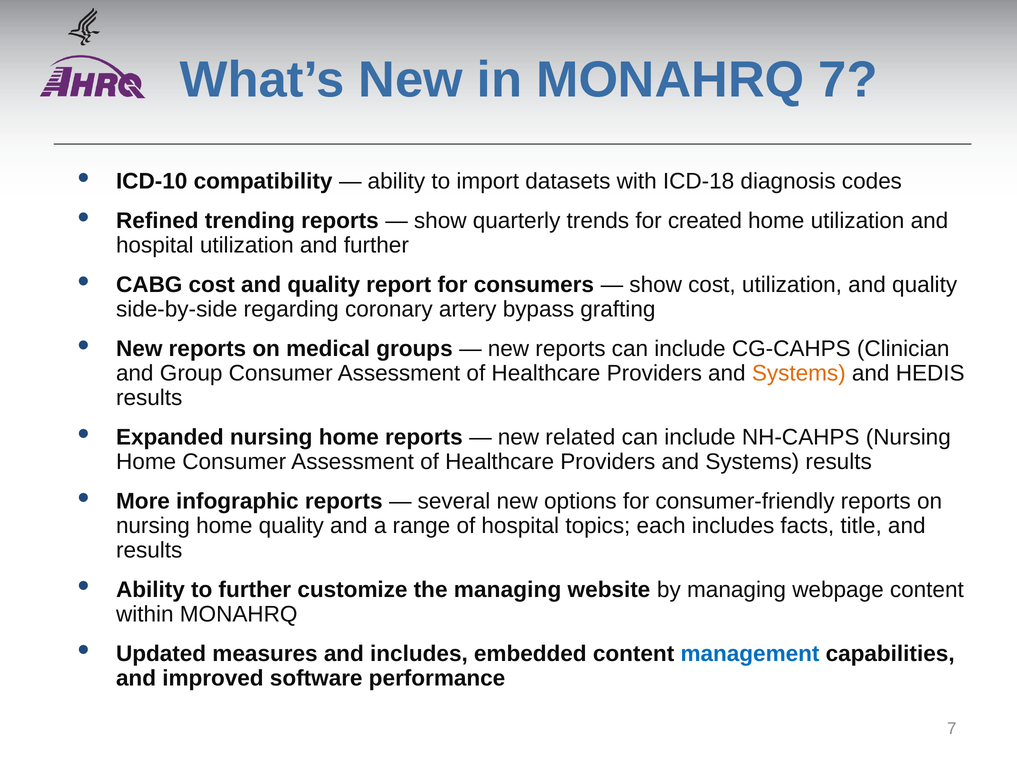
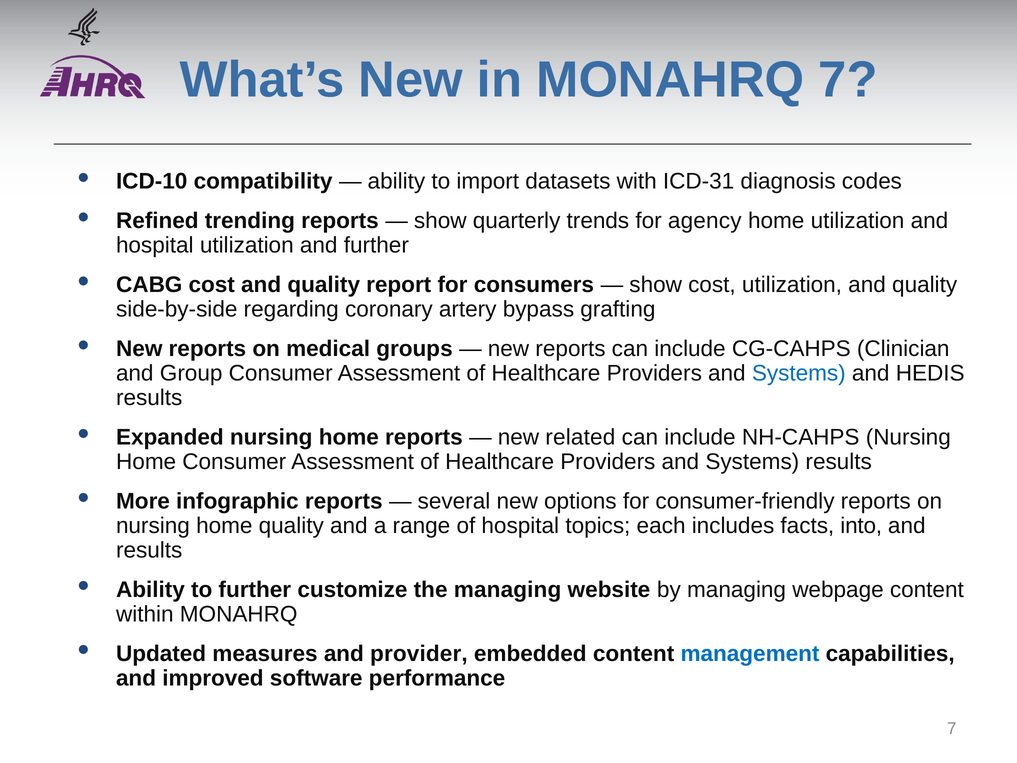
ICD-18: ICD-18 -> ICD-31
created: created -> agency
Systems at (799, 373) colour: orange -> blue
title: title -> into
and includes: includes -> provider
